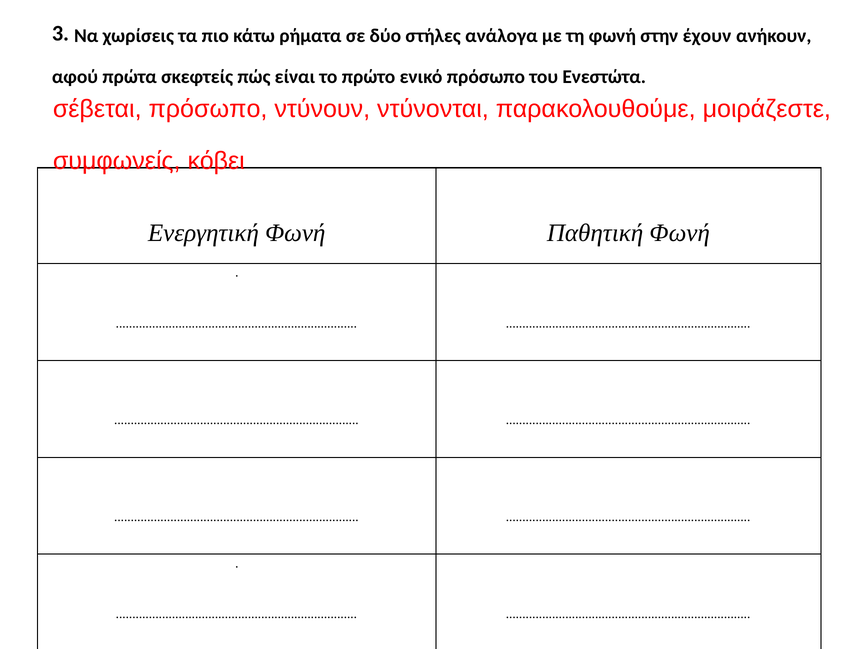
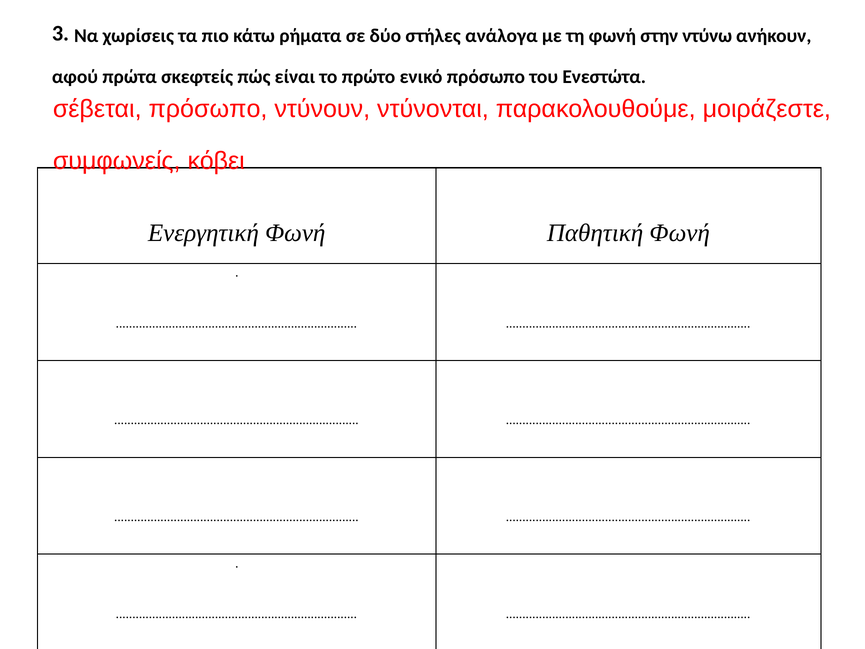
έχουν: έχουν -> ντύνω
